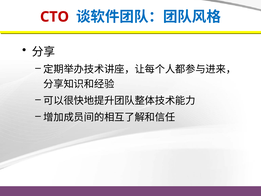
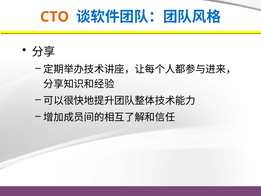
CTO colour: red -> orange
